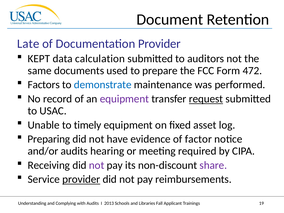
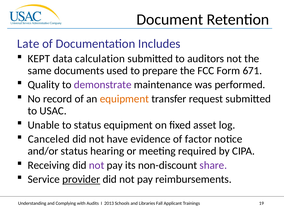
Documentation Provider: Provider -> Includes
472: 472 -> 671
Factors: Factors -> Quality
demonstrate colour: blue -> purple
equipment at (124, 99) colour: purple -> orange
request underline: present -> none
to timely: timely -> status
Preparing: Preparing -> Canceled
and/or audits: audits -> status
